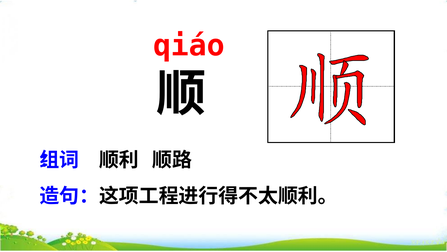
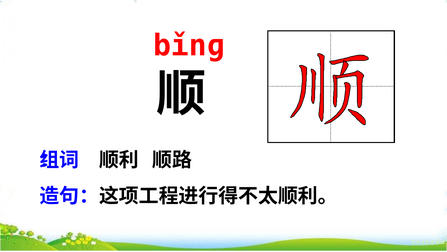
qiáo: qiáo -> bǐnɡ
